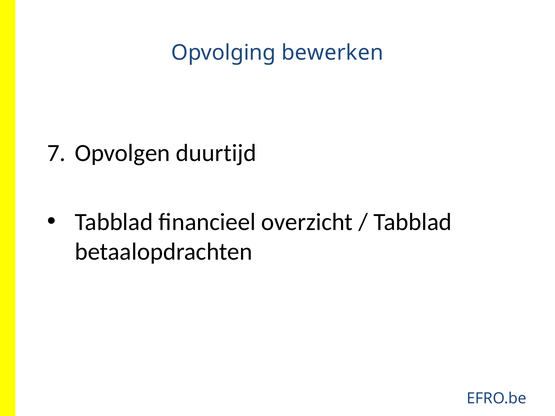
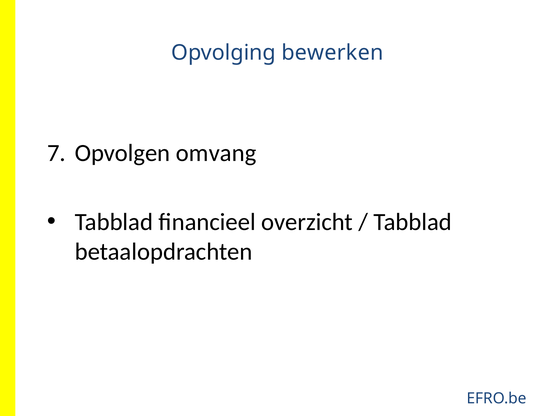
duurtijd: duurtijd -> omvang
